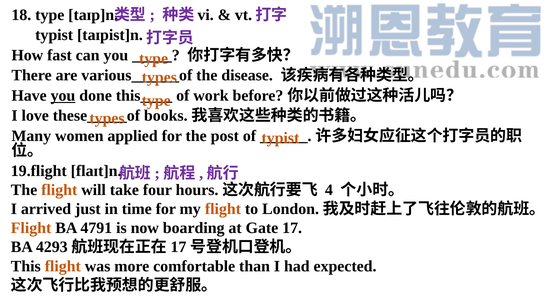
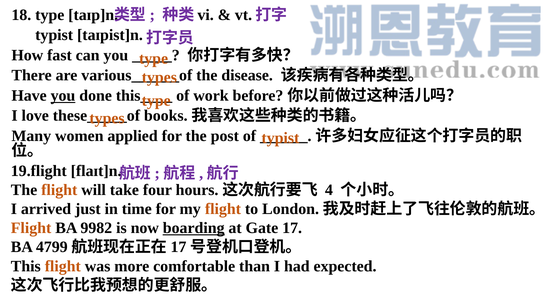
4791: 4791 -> 9982
boarding underline: none -> present
4293: 4293 -> 4799
